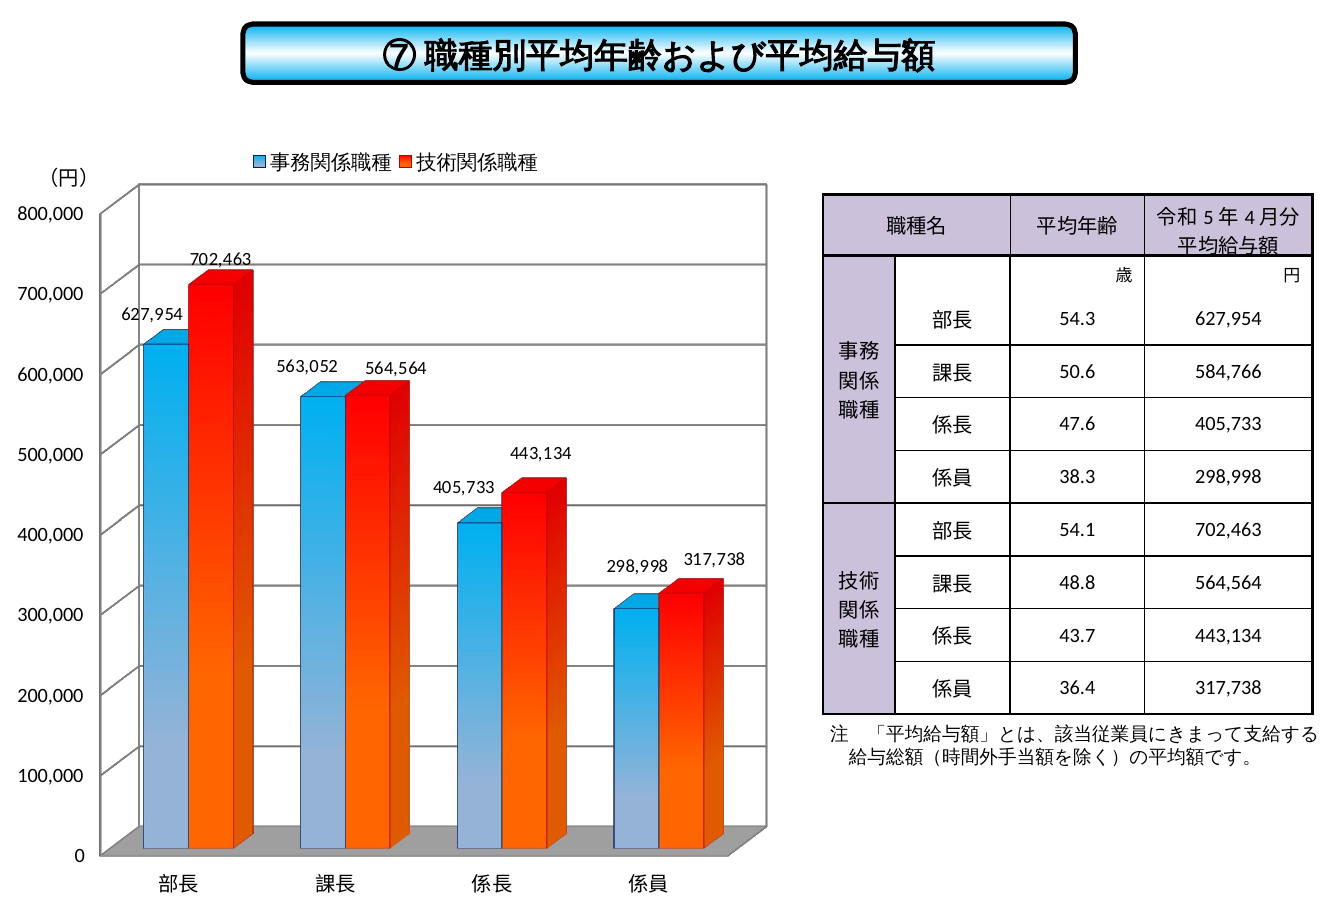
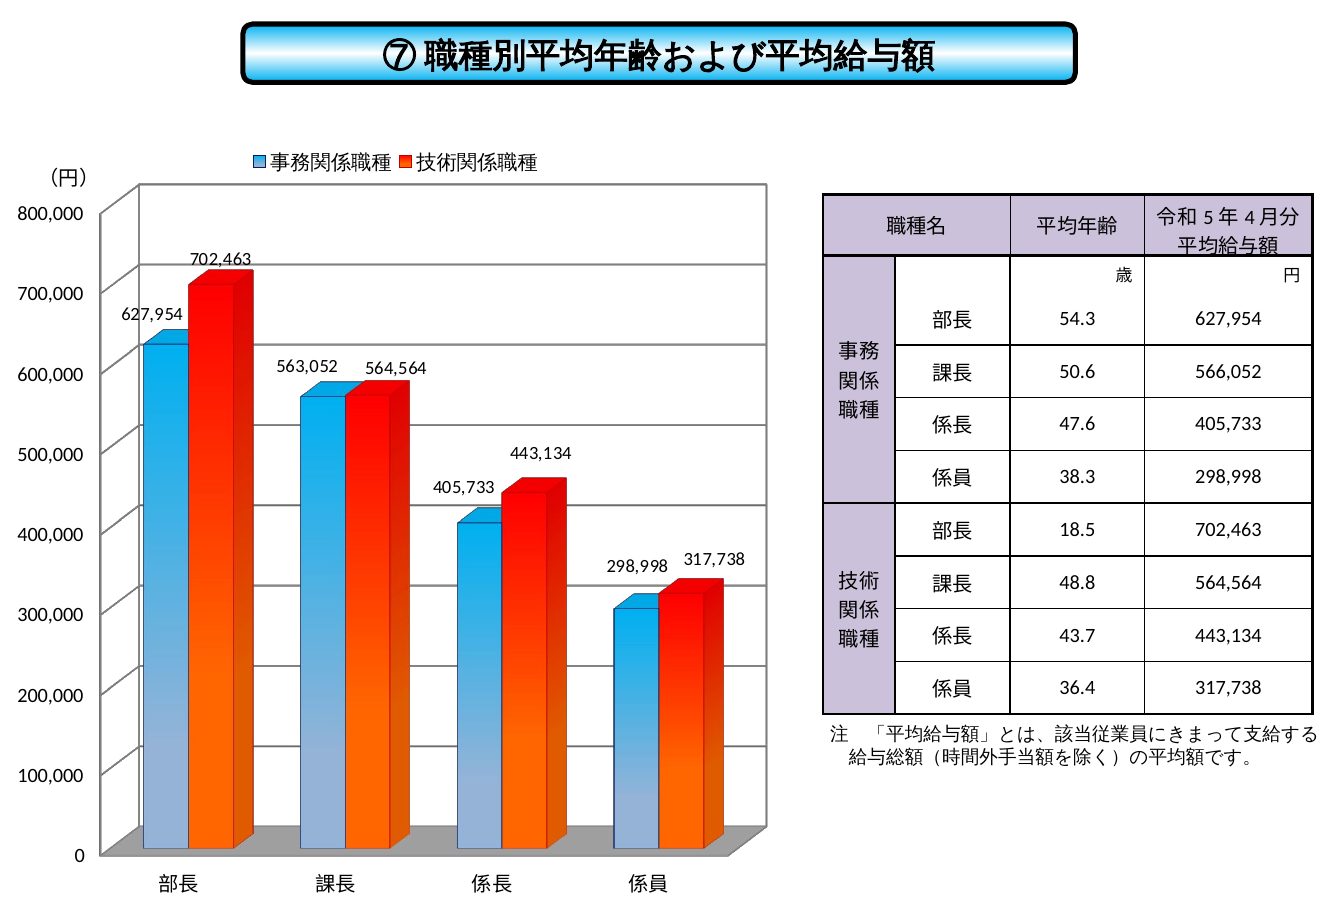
584,766: 584,766 -> 566,052
54.1: 54.1 -> 18.5
